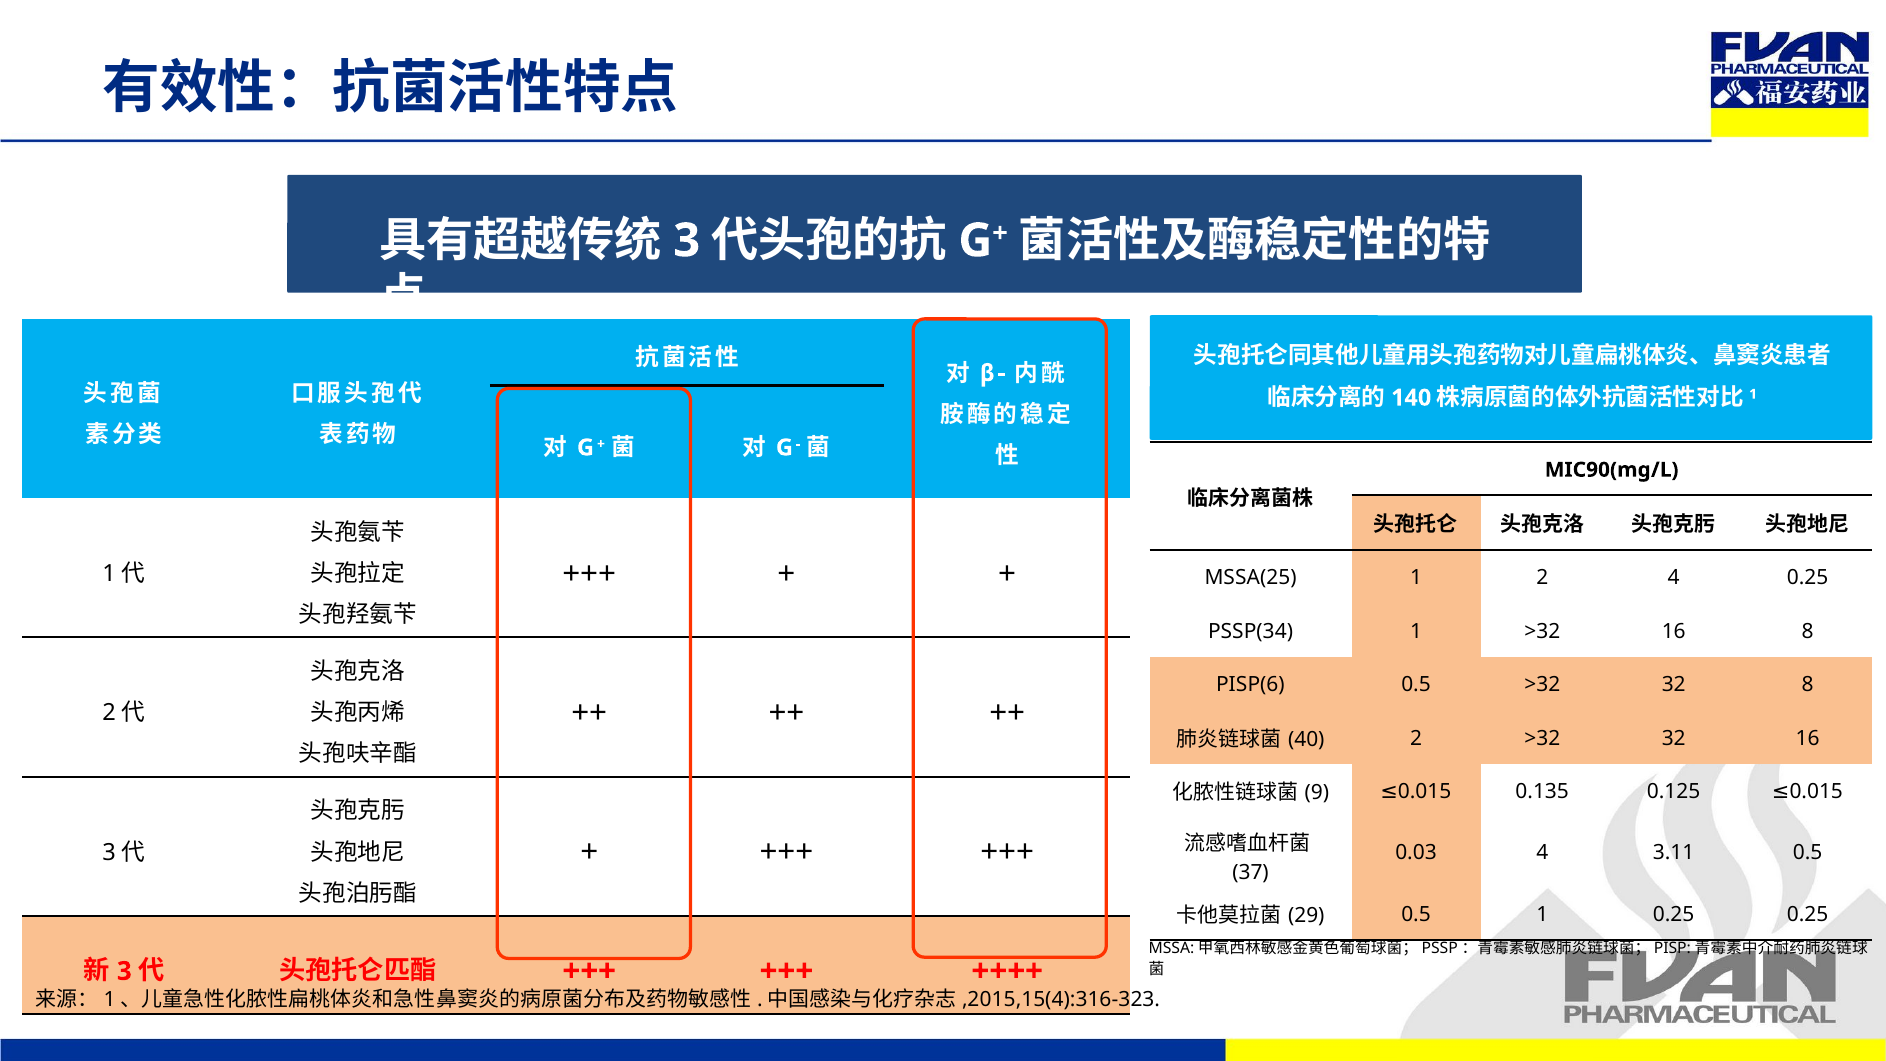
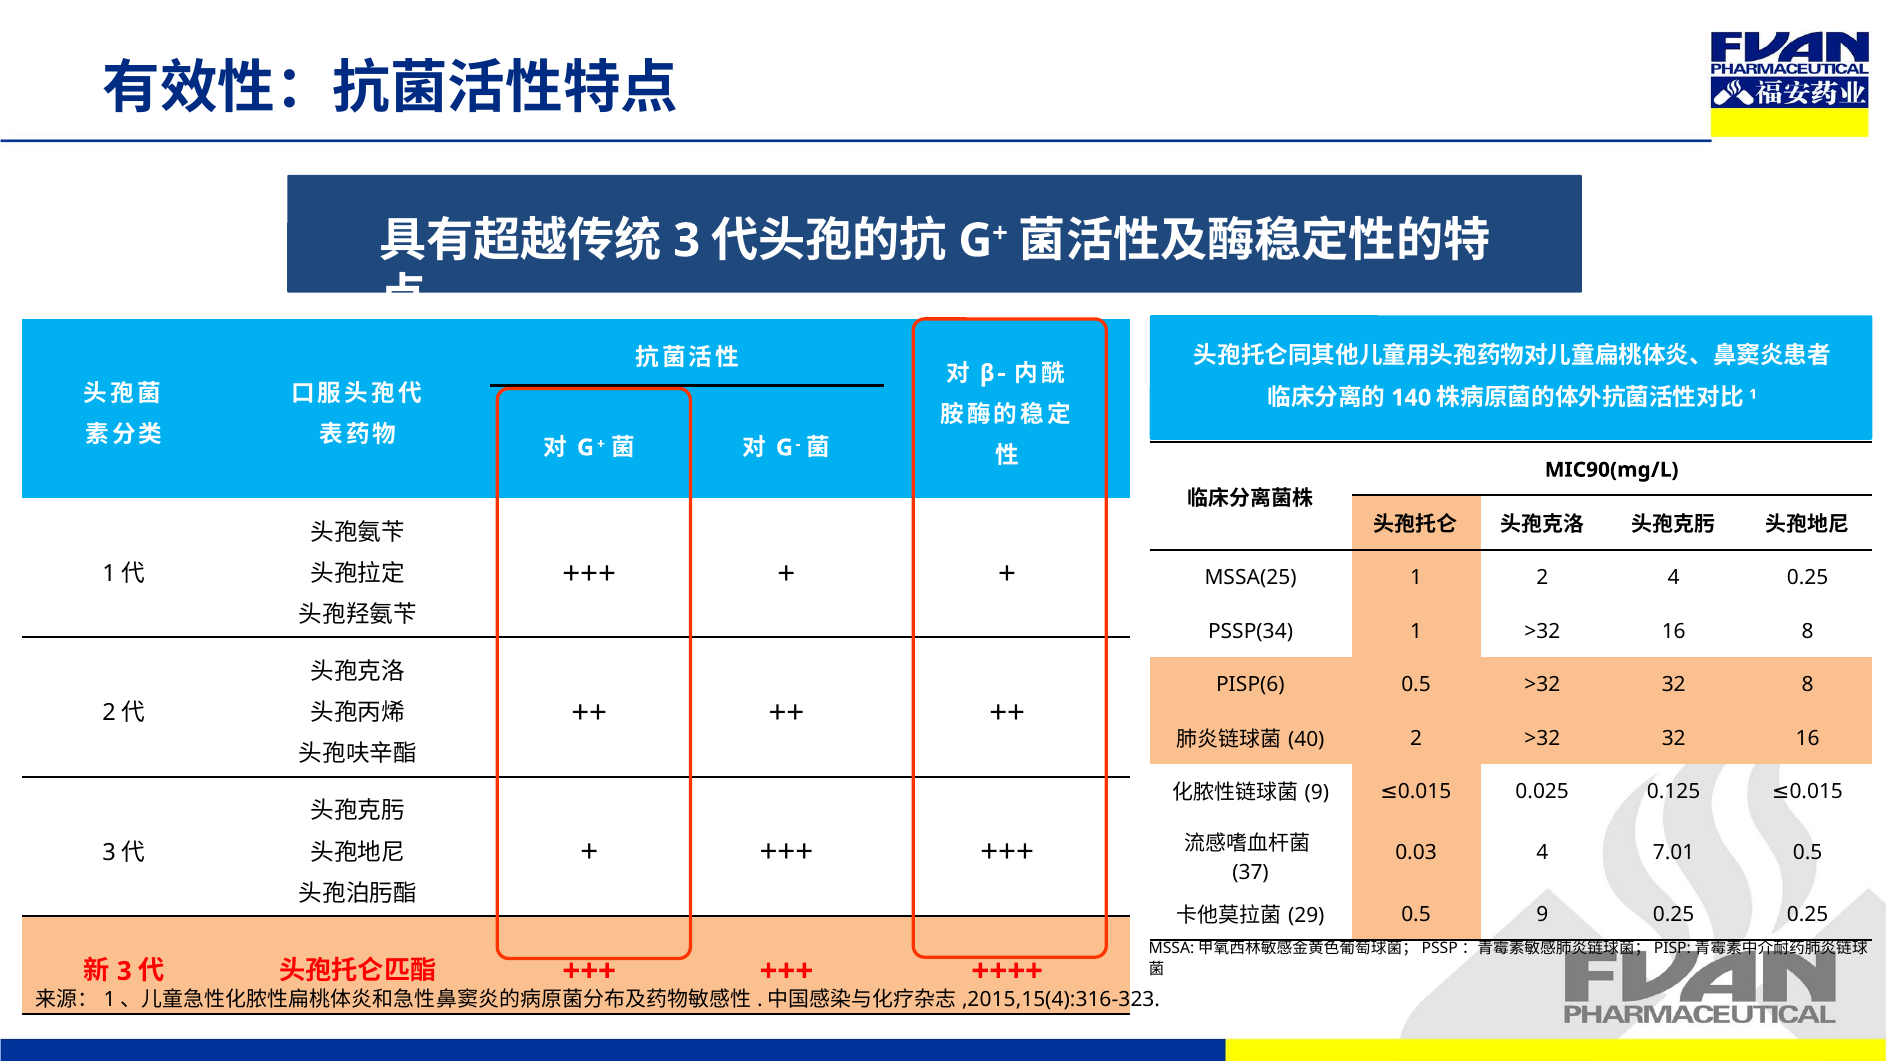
0.135: 0.135 -> 0.025
3.11: 3.11 -> 7.01
0.5 1: 1 -> 9
